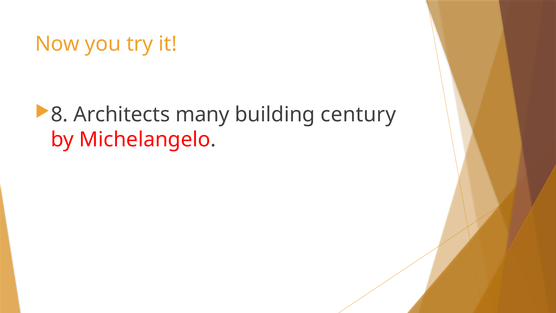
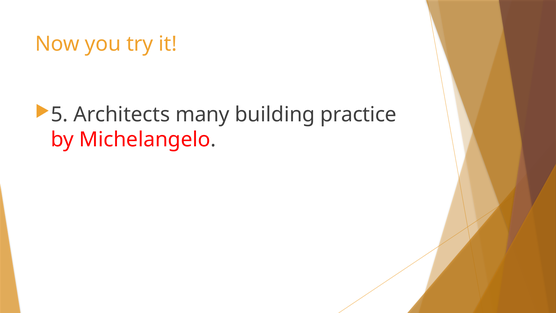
8: 8 -> 5
century: century -> practice
